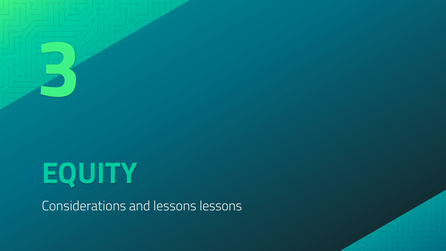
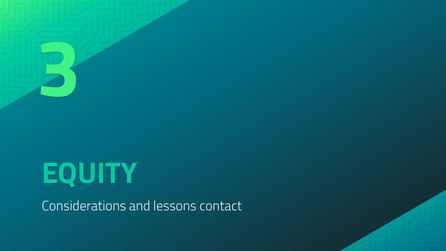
lessons lessons: lessons -> contact
